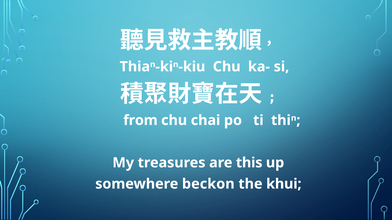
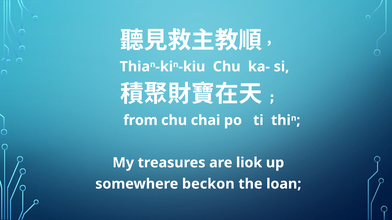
this: this -> liok
khui: khui -> loan
